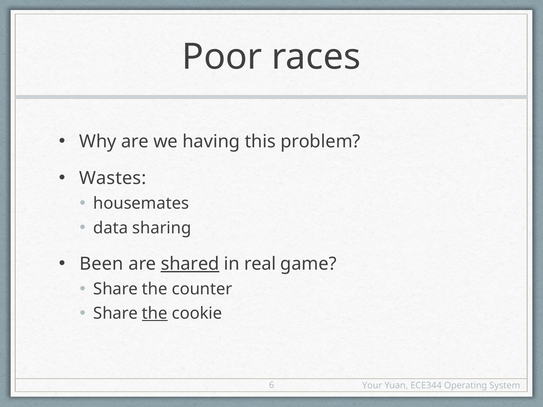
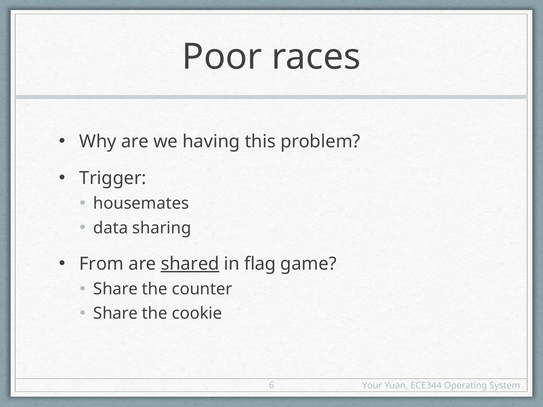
Wastes: Wastes -> Trigger
Been: Been -> From
real: real -> flag
the at (155, 314) underline: present -> none
